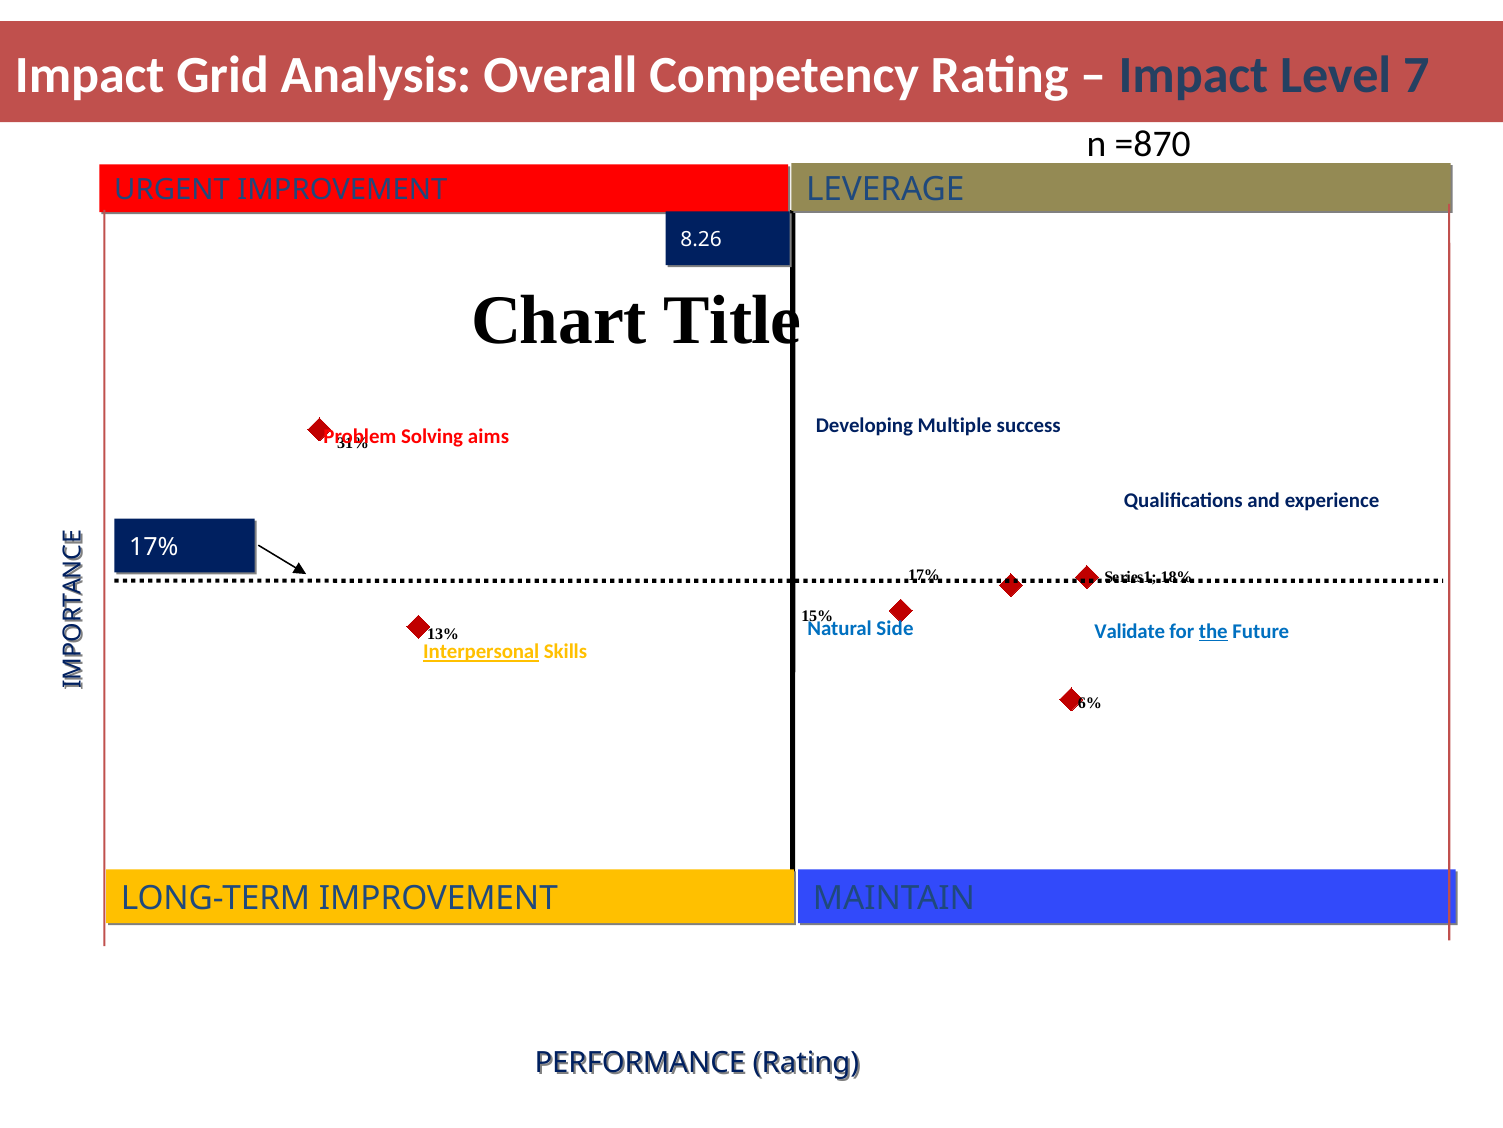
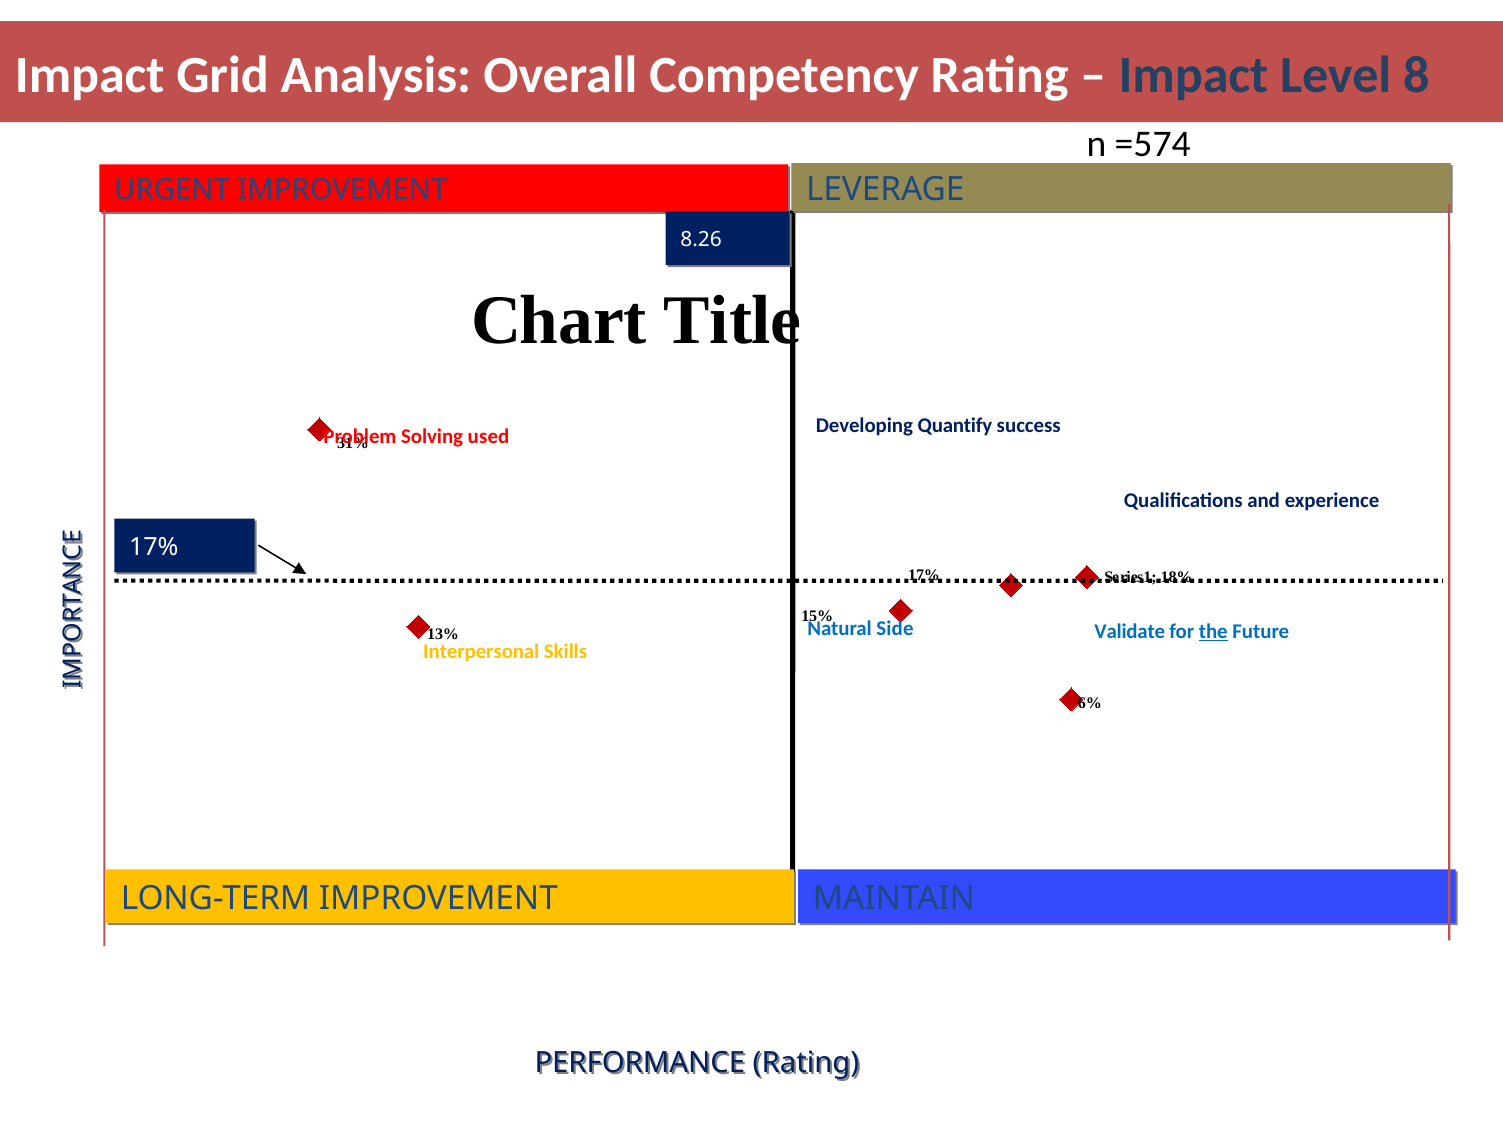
7: 7 -> 8
=870: =870 -> =574
Multiple: Multiple -> Quantify
aims: aims -> used
Interpersonal underline: present -> none
